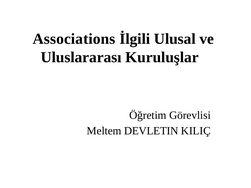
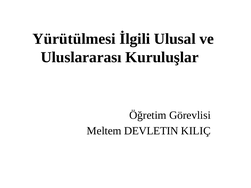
Associations: Associations -> Yürütülmesi
